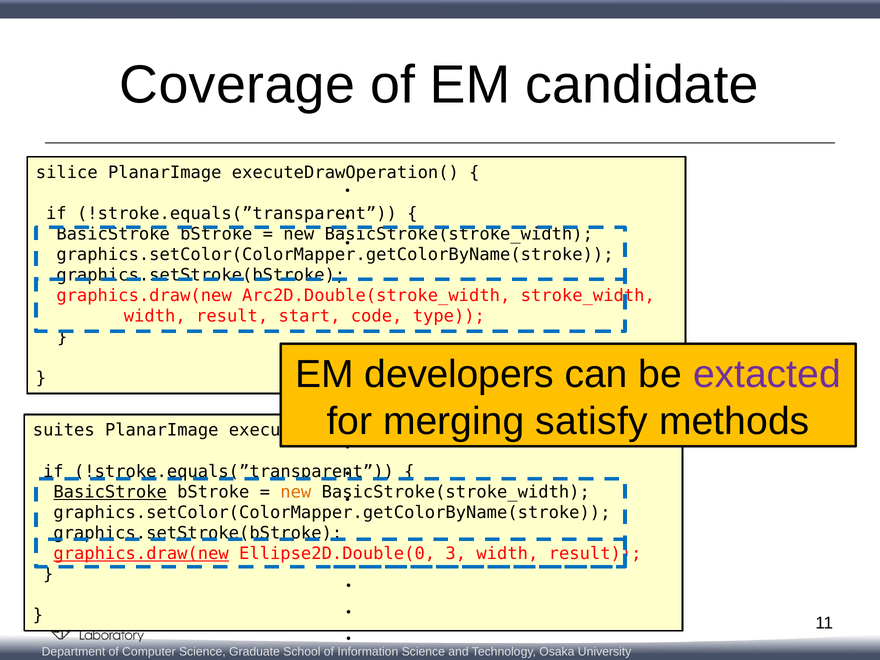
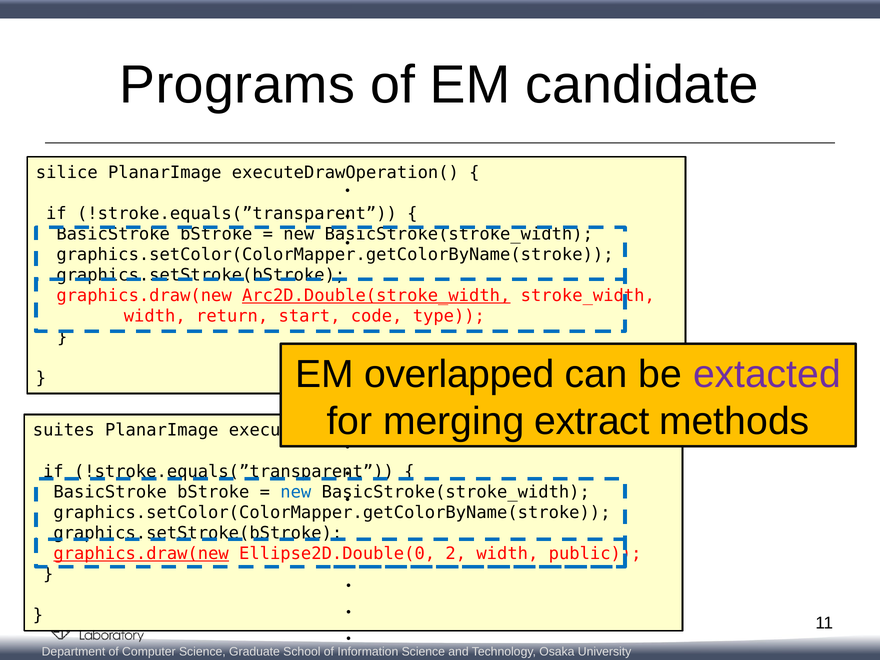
Coverage: Coverage -> Programs
Arc2D.Double(stroke_width underline: none -> present
result at (232, 316): result -> return
developers: developers -> overlapped
satisfy: satisfy -> extract
BasicStroke at (110, 492) underline: present -> none
new at (296, 492) colour: orange -> blue
3: 3 -> 2
result at (595, 554): result -> public
